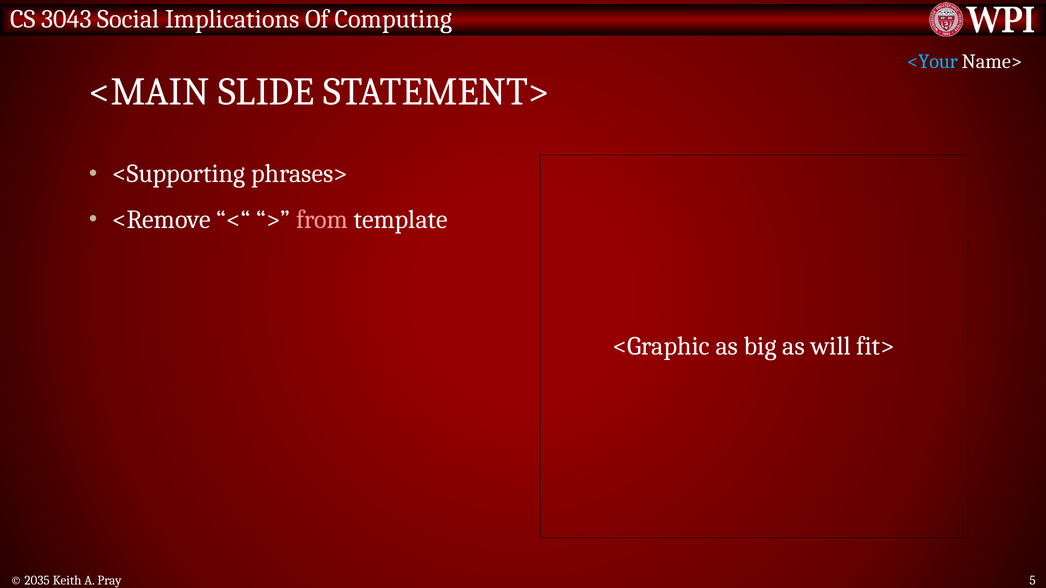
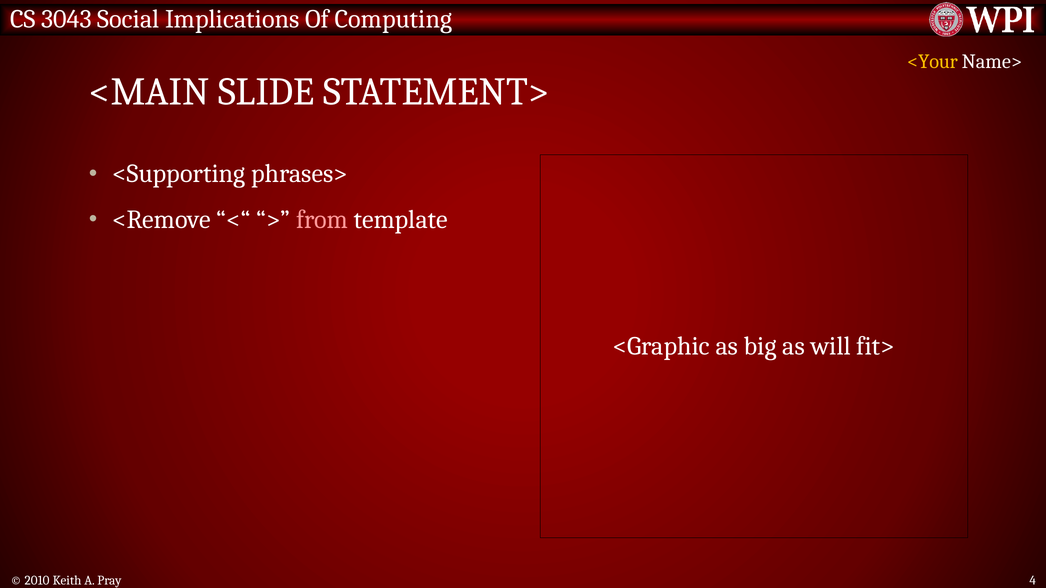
<Your colour: light blue -> yellow
2035: 2035 -> 2010
5: 5 -> 4
